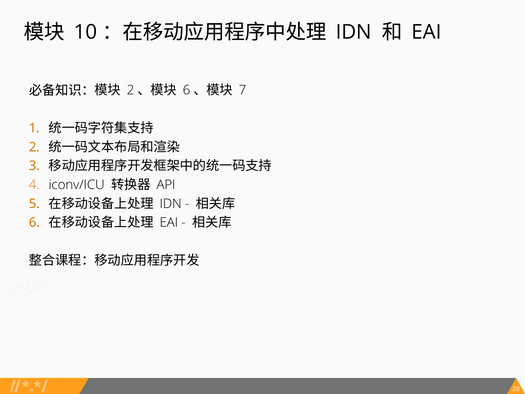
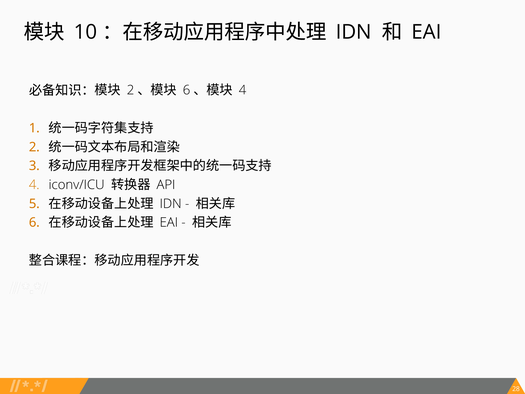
7 at (243, 90): 7 -> 4
